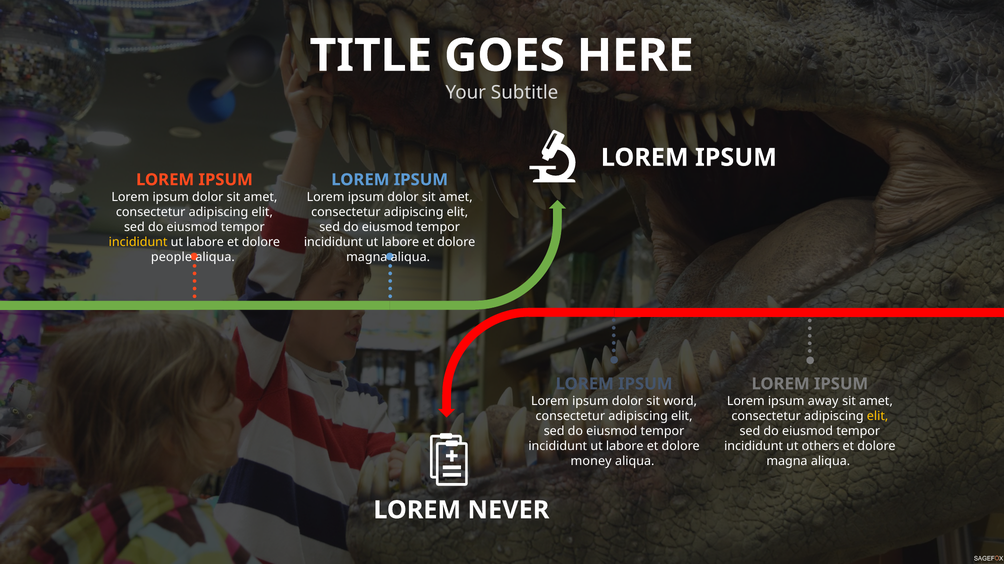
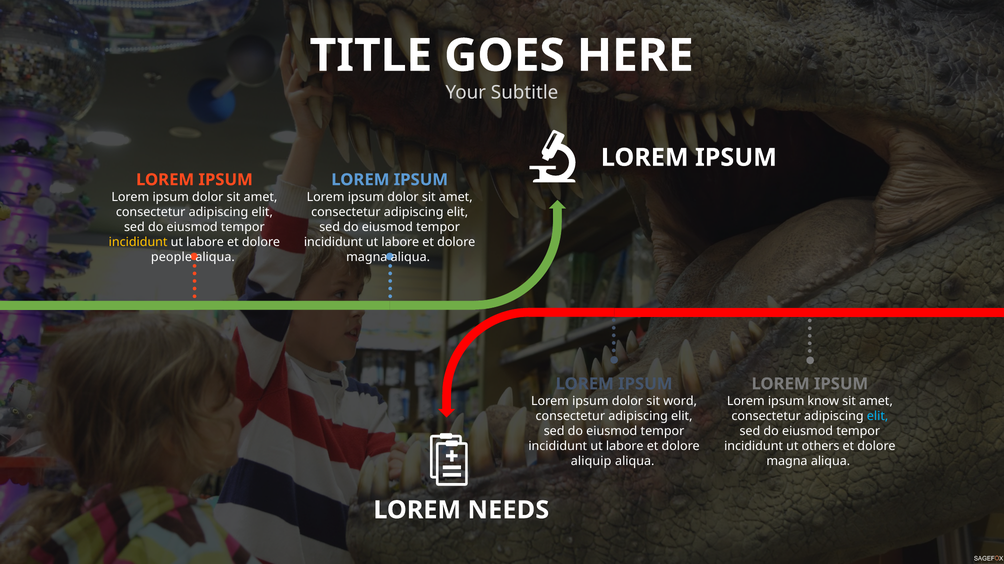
away: away -> know
elit at (878, 417) colour: yellow -> light blue
money: money -> aliquip
NEVER: NEVER -> NEEDS
